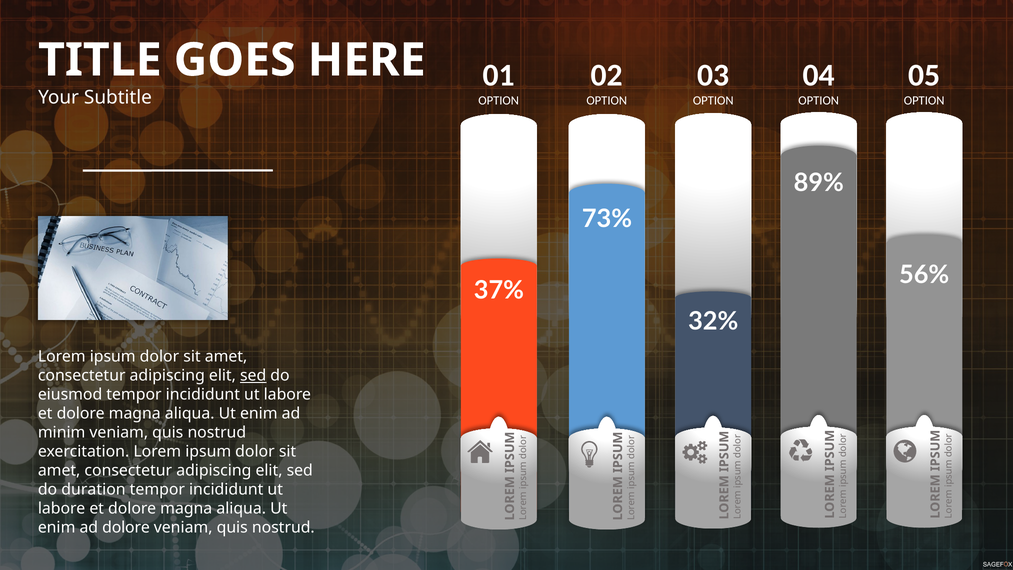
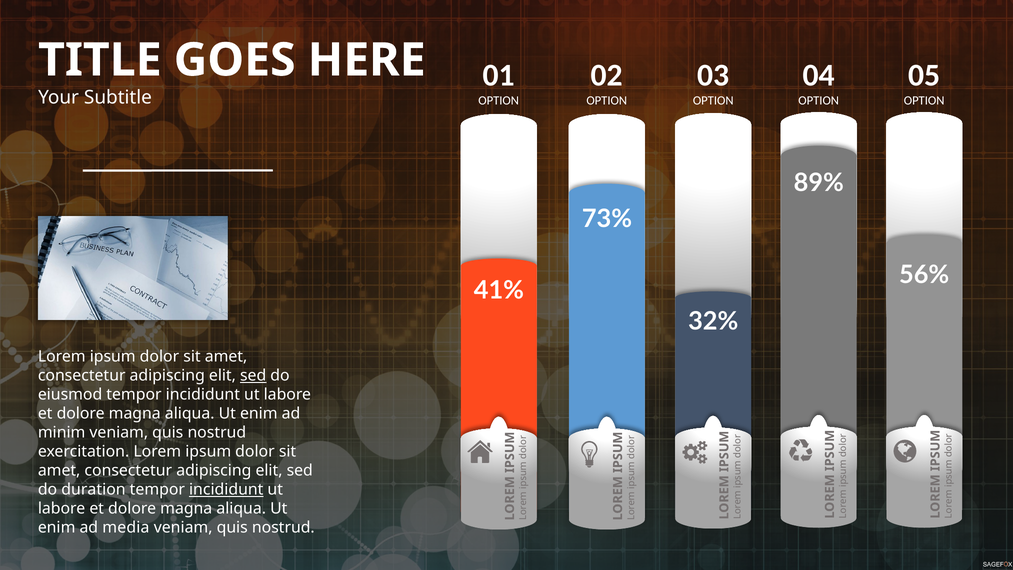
37%: 37% -> 41%
incididunt at (226, 489) underline: none -> present
ad dolore: dolore -> media
